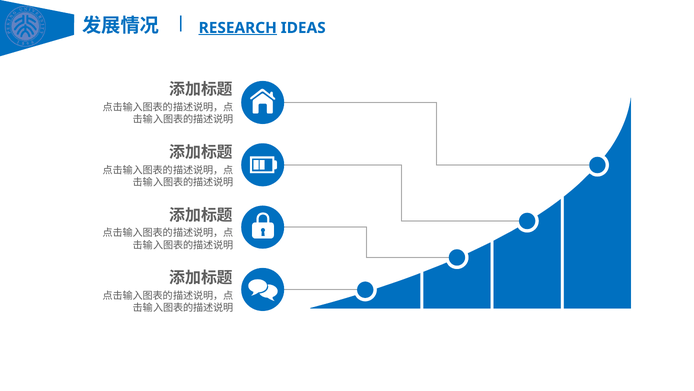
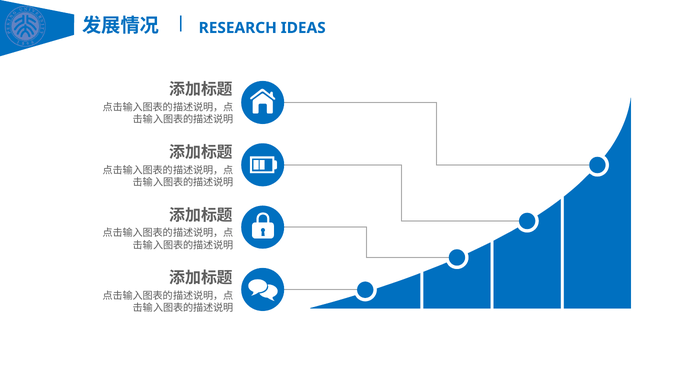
RESEARCH underline: present -> none
